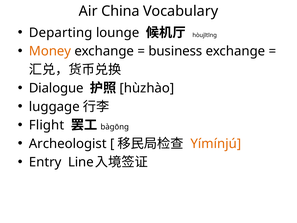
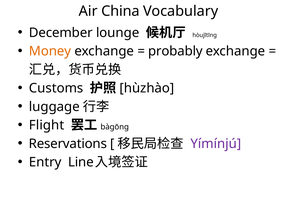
Departing: Departing -> December
business: business -> probably
Dialogue: Dialogue -> Customs
Archeologist: Archeologist -> Reservations
Yímínjú colour: orange -> purple
